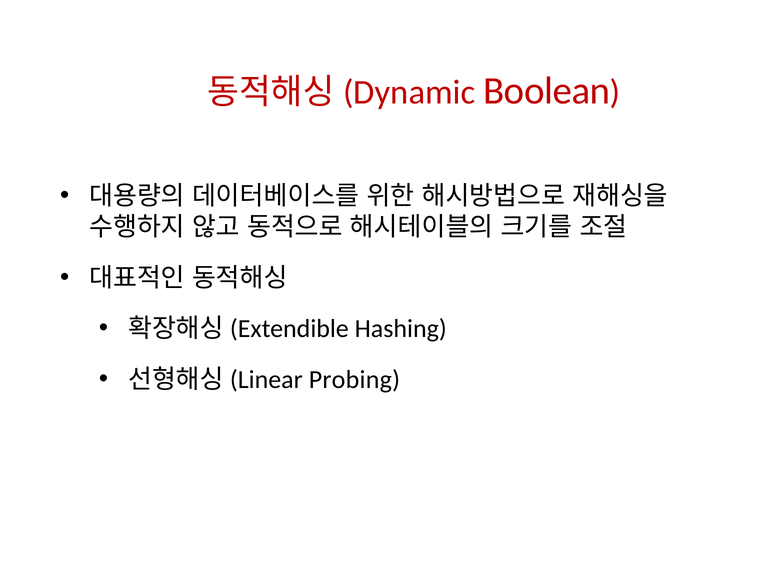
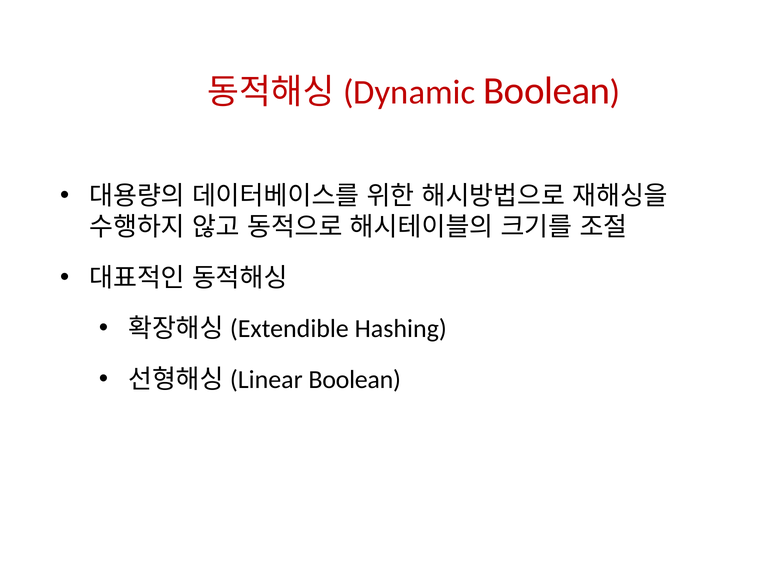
Probing at (354, 379): Probing -> Boolean
